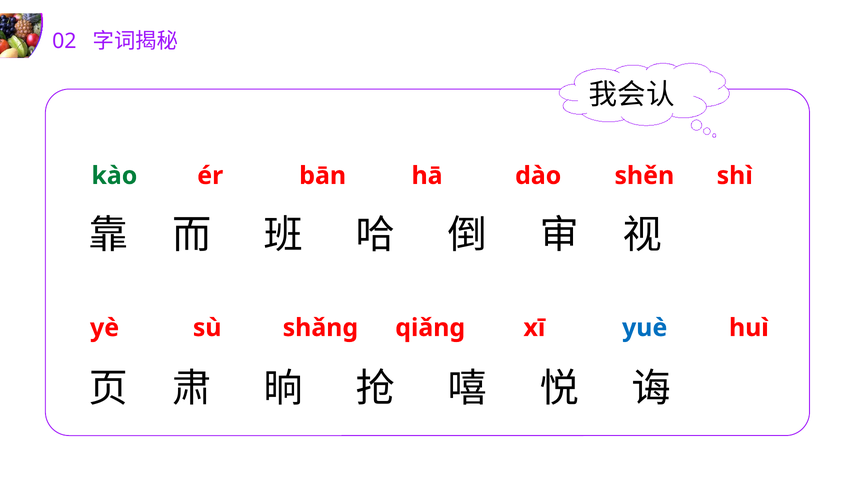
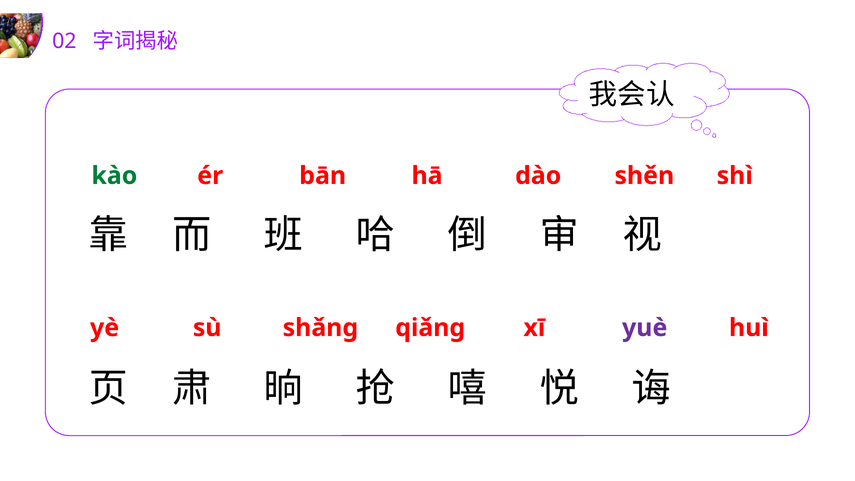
yuè colour: blue -> purple
